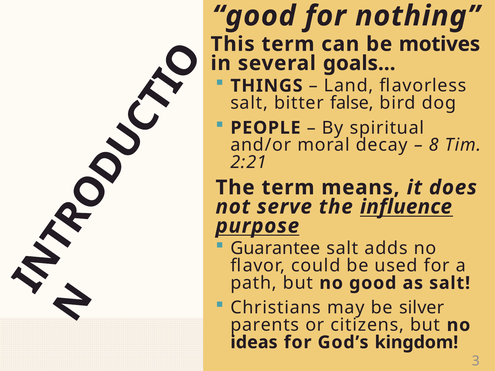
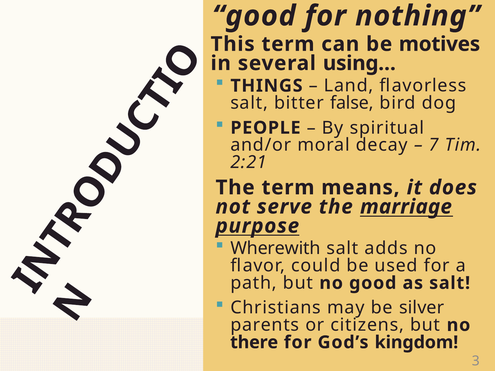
goals…: goals… -> using…
8: 8 -> 7
influence: influence -> marriage
Guarantee: Guarantee -> Wherewith
ideas: ideas -> there
